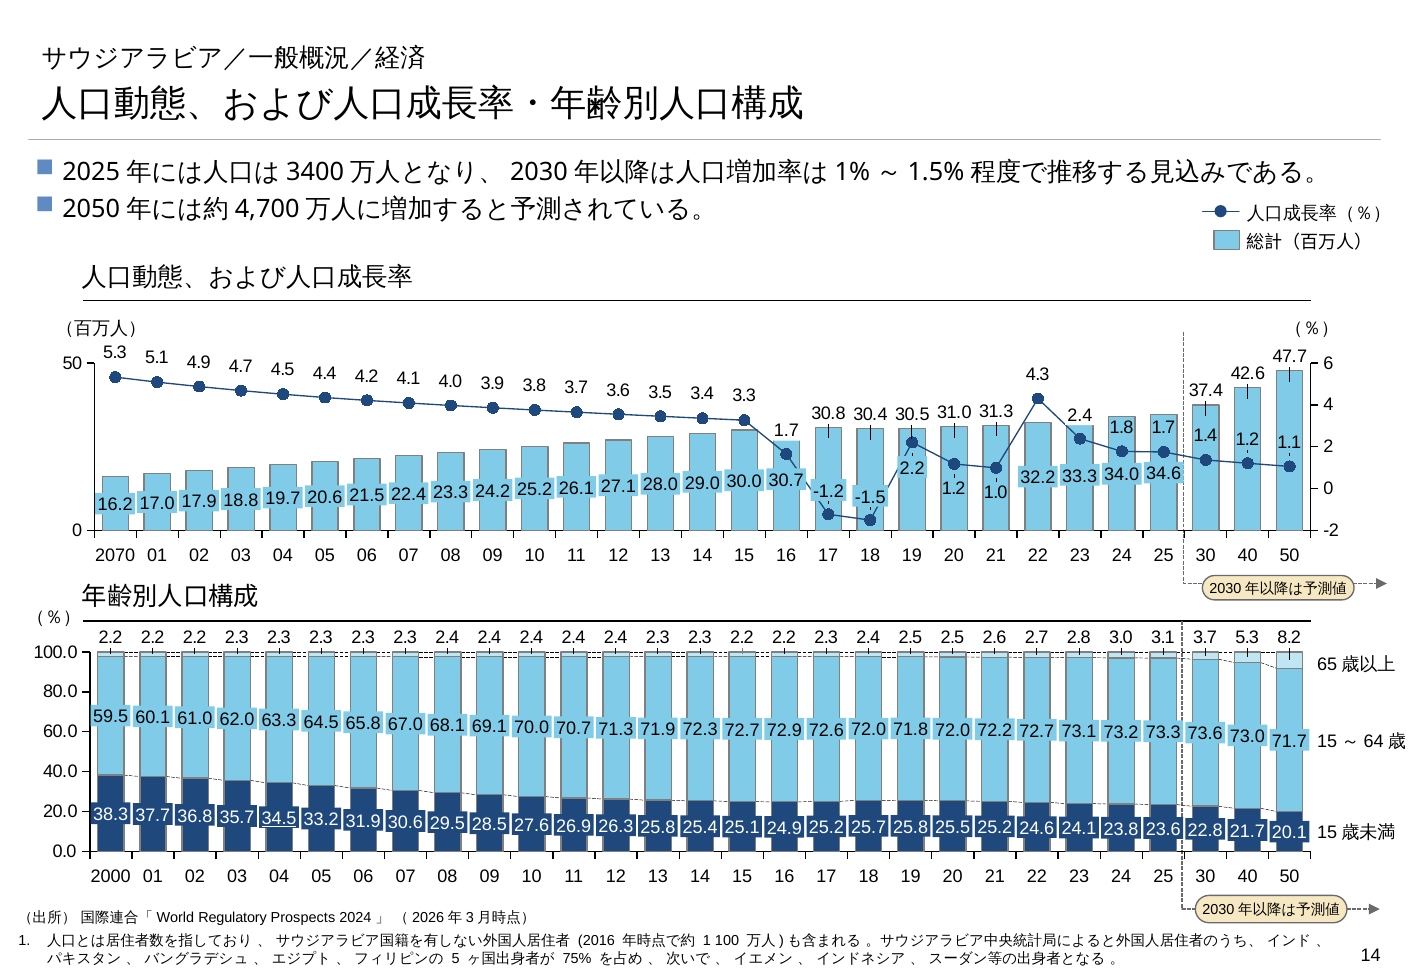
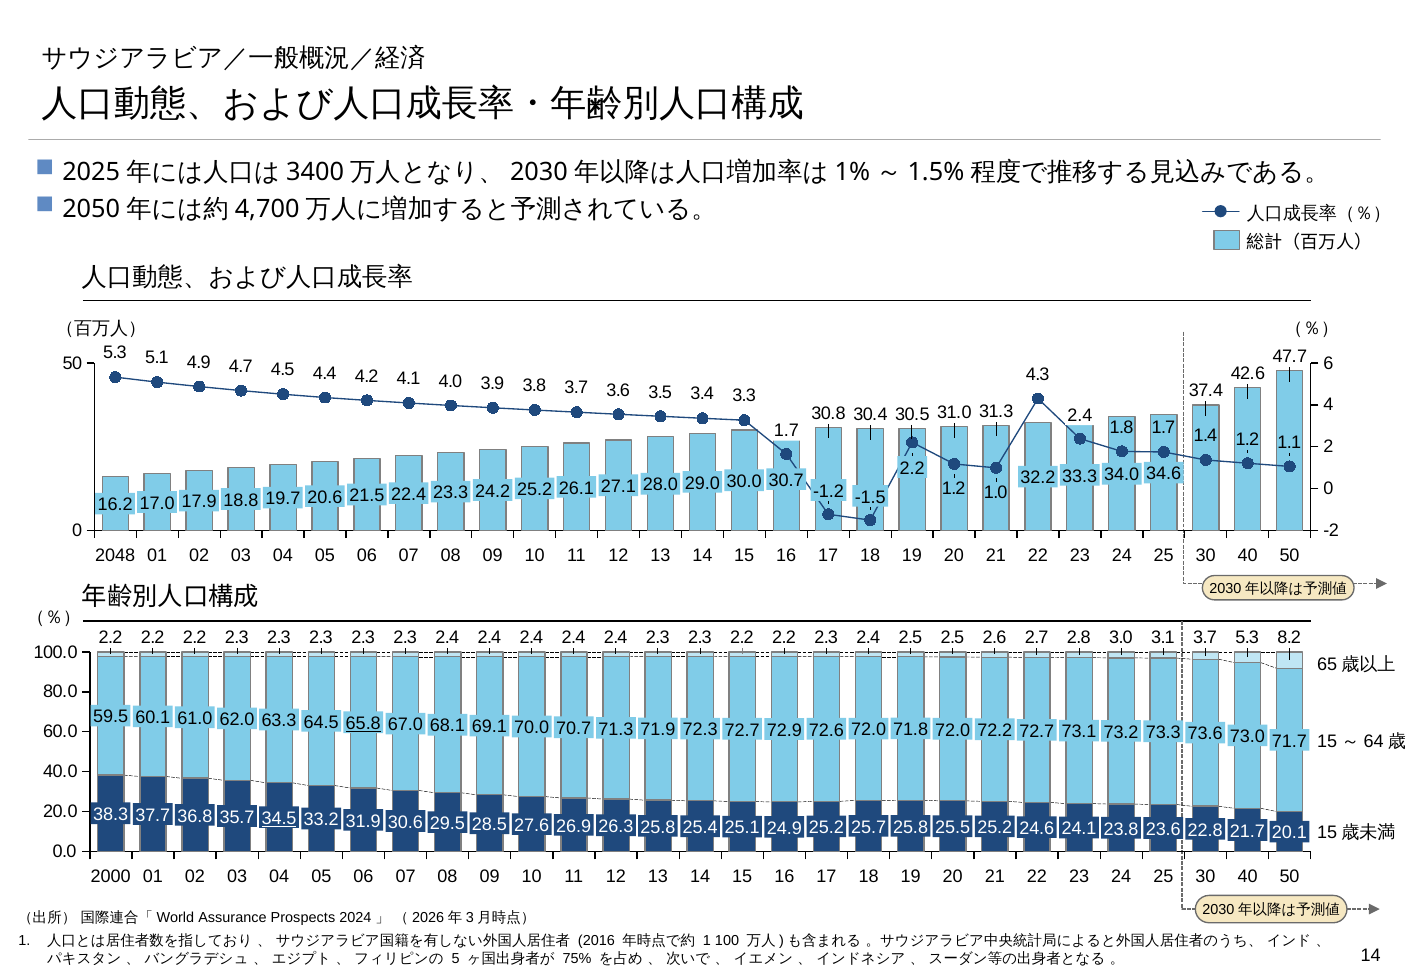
2070: 2070 -> 2048
65.8 underline: none -> present
Regulatory: Regulatory -> Assurance
